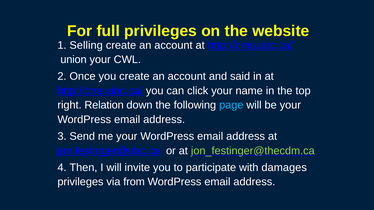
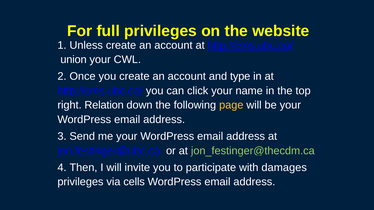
Selling: Selling -> Unless
said: said -> type
page colour: light blue -> yellow
from: from -> cells
